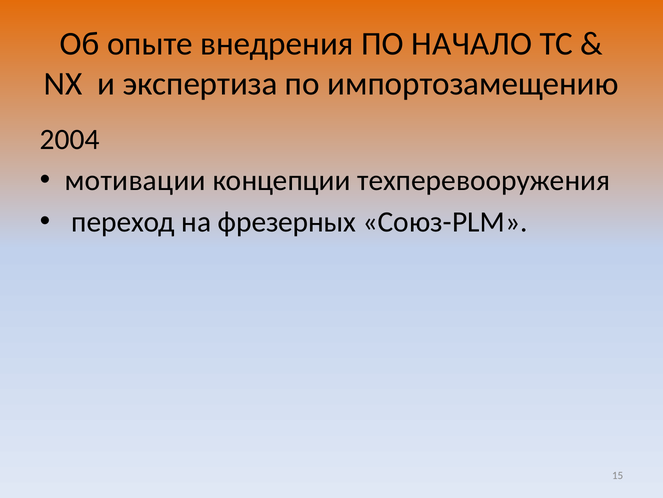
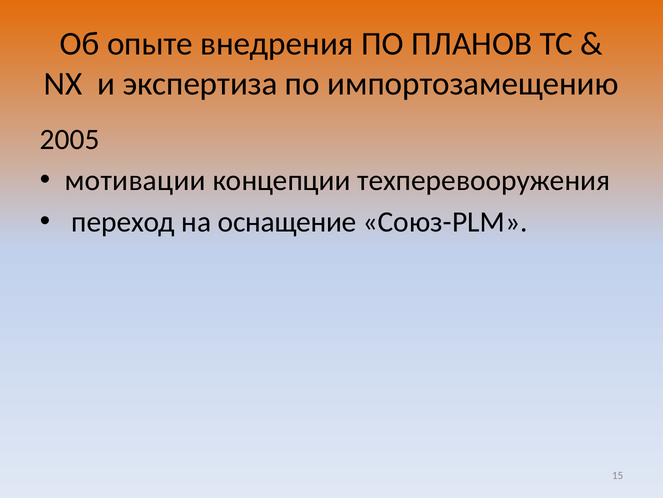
НАЧАЛО: НАЧАЛО -> ПЛАНОВ
2004: 2004 -> 2005
фрезерных: фрезерных -> оснащение
